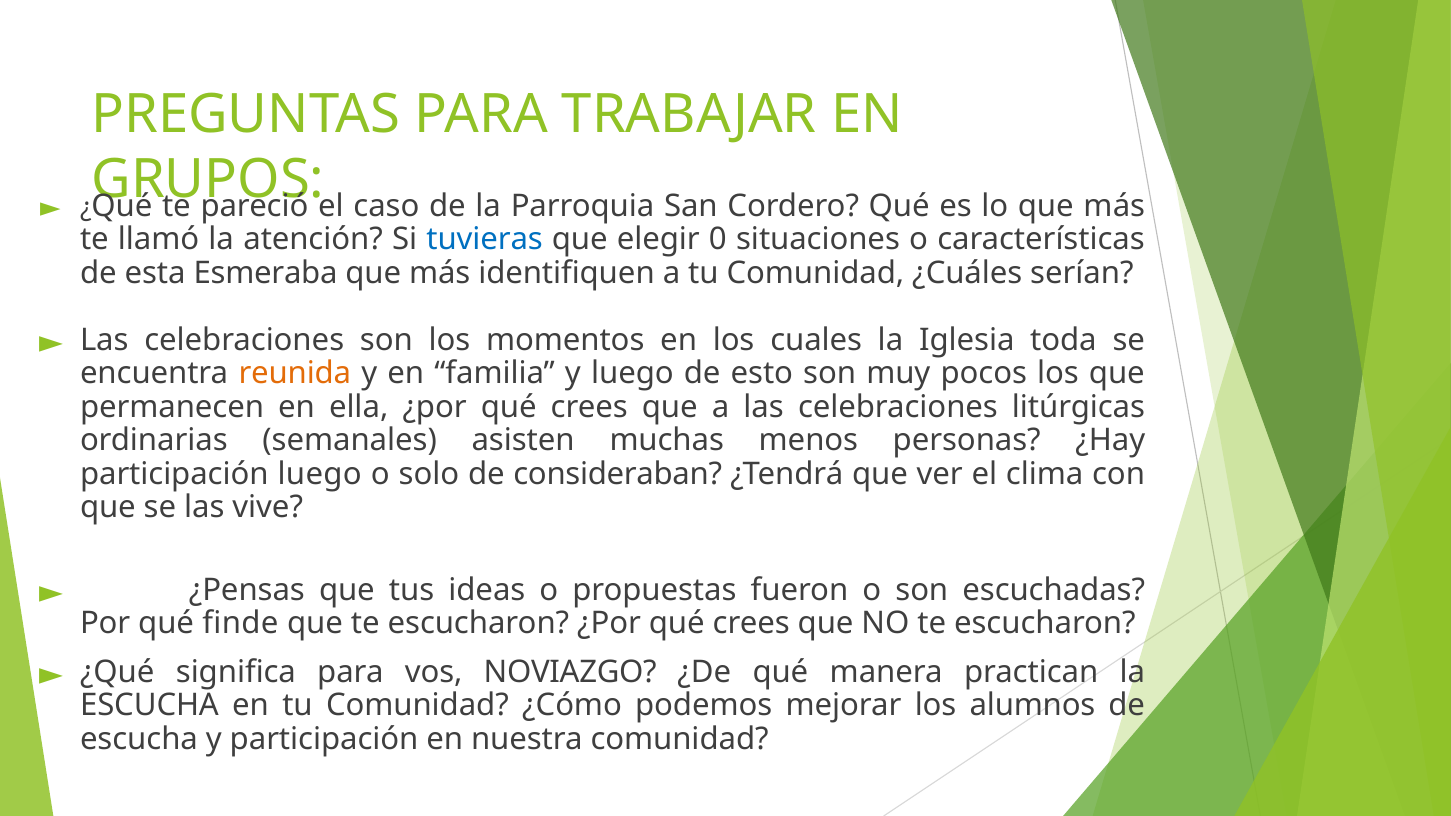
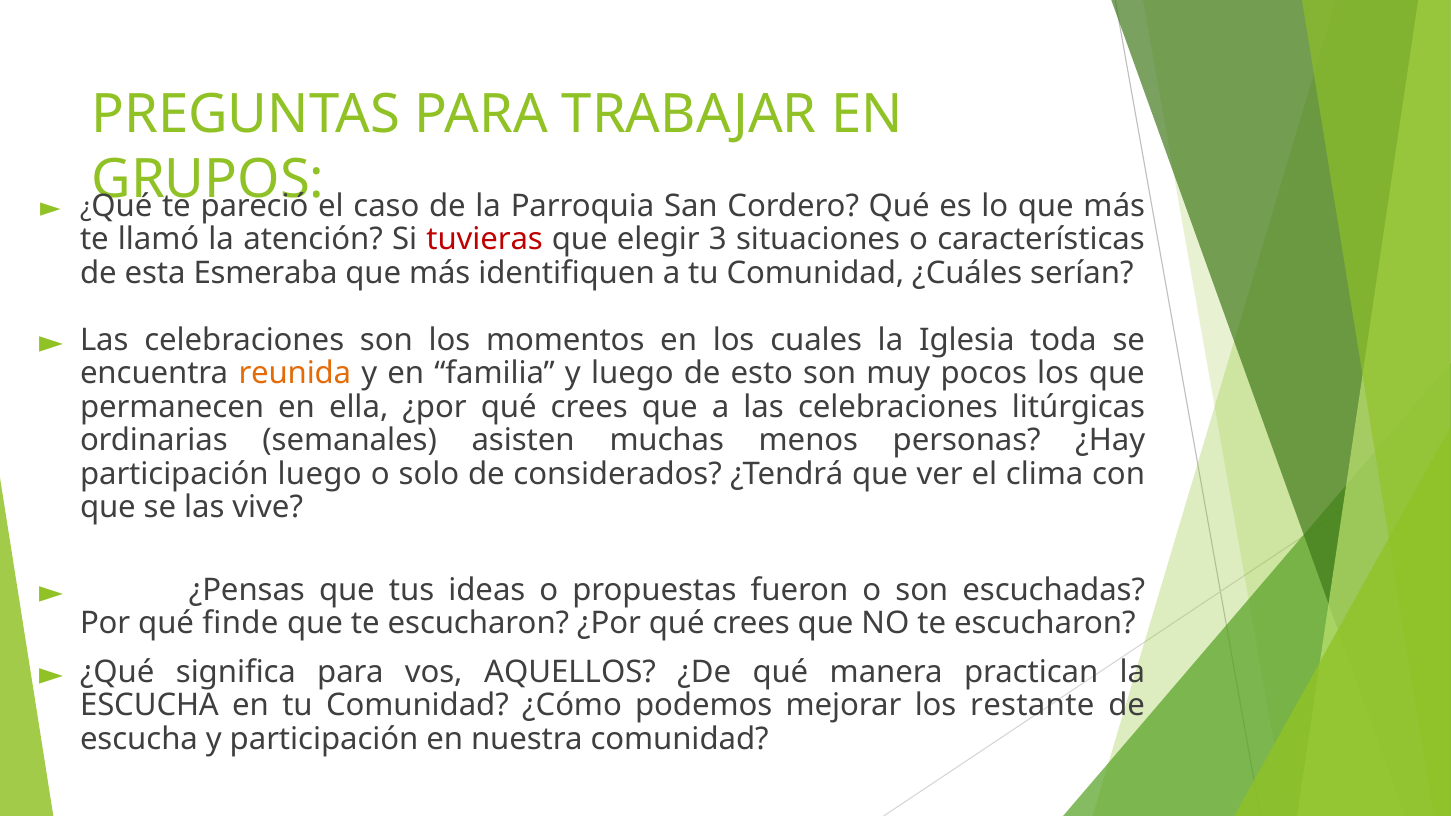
tuvieras colour: blue -> red
0: 0 -> 3
consideraban: consideraban -> considerados
NOVIAZGO: NOVIAZGO -> AQUELLOS
alumnos: alumnos -> restante
